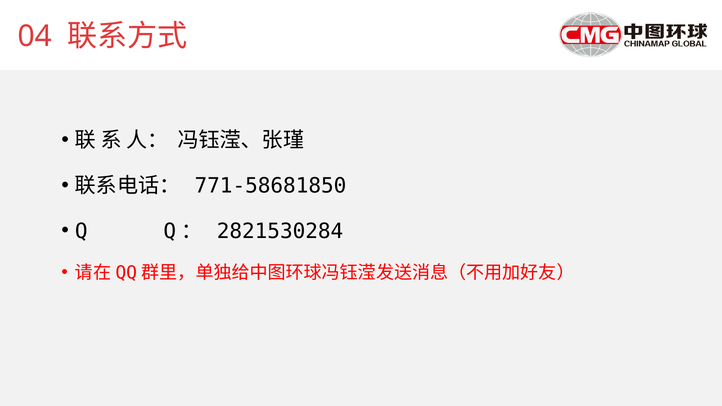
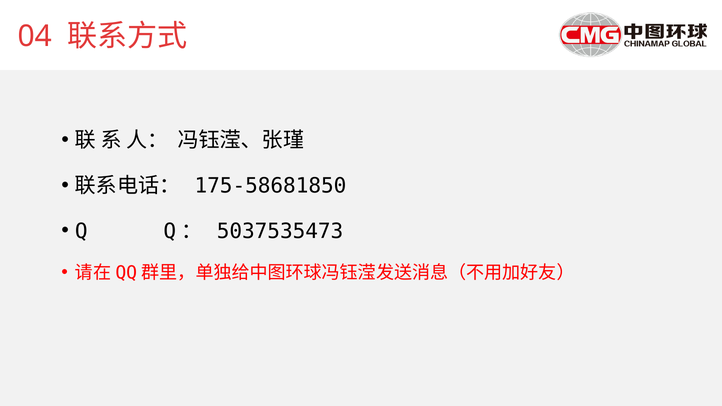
771-58681850: 771-58681850 -> 175-58681850
2821530284: 2821530284 -> 5037535473
